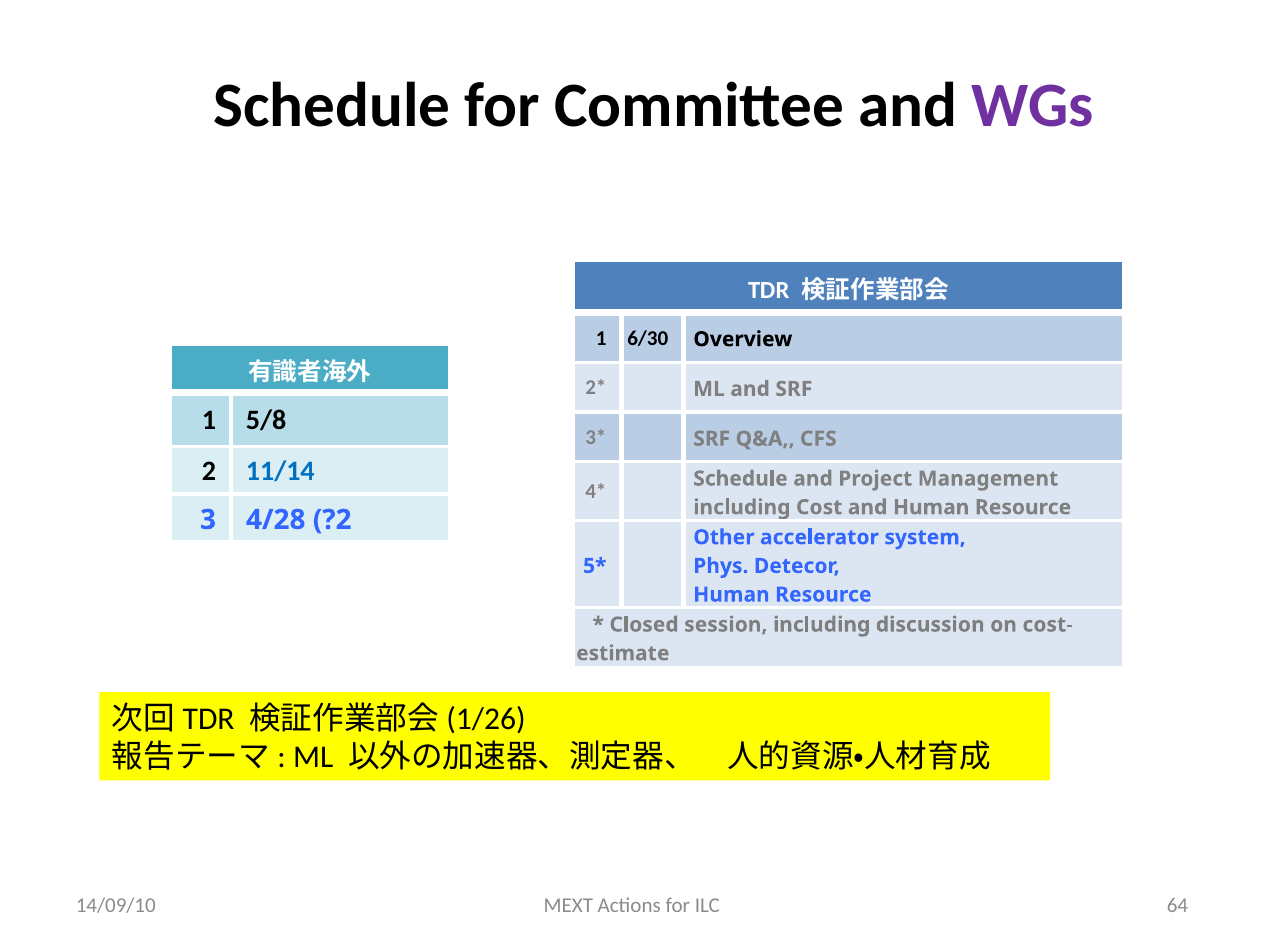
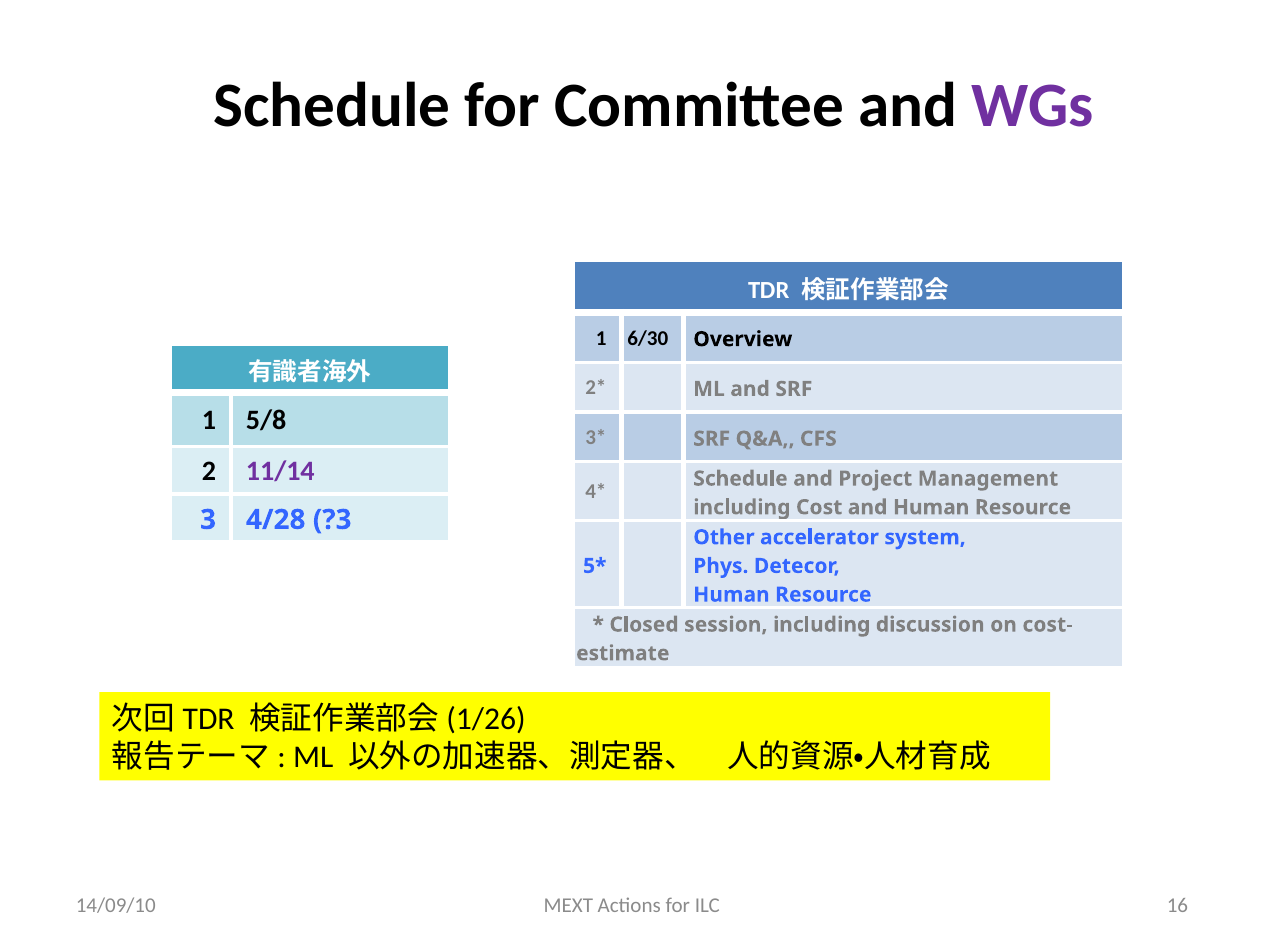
11/14 colour: blue -> purple
?2: ?2 -> ?3
64: 64 -> 16
